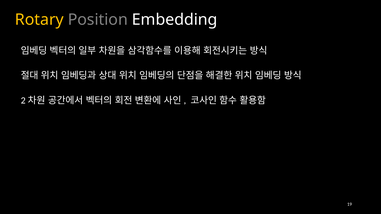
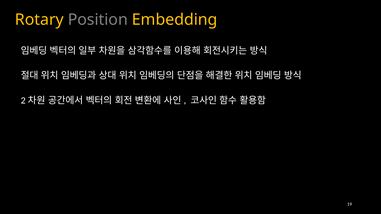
Embedding colour: white -> yellow
